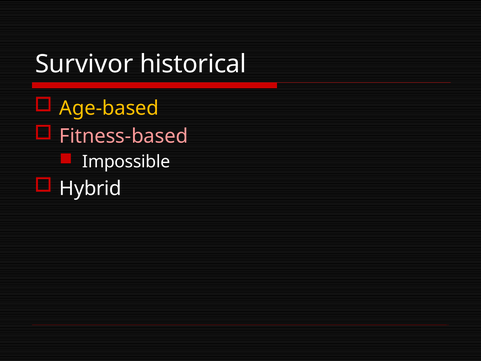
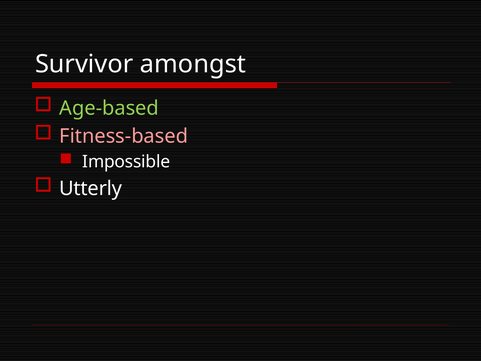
historical: historical -> amongst
Age-based colour: yellow -> light green
Hybrid: Hybrid -> Utterly
